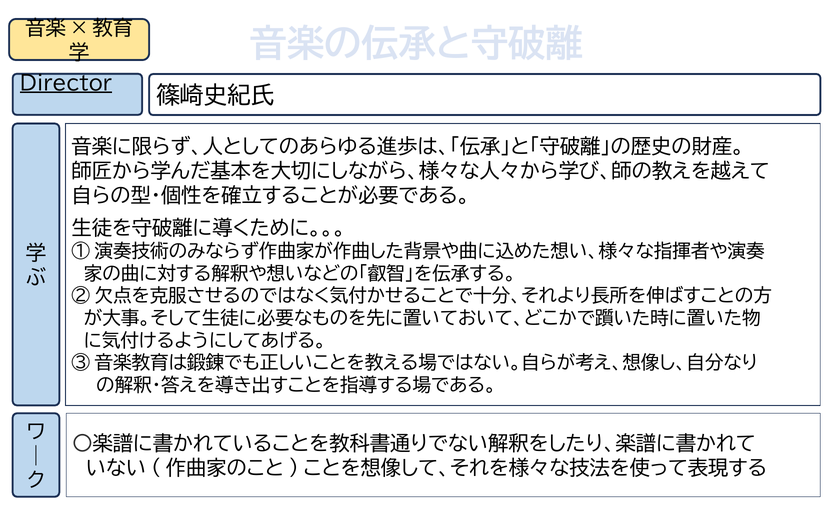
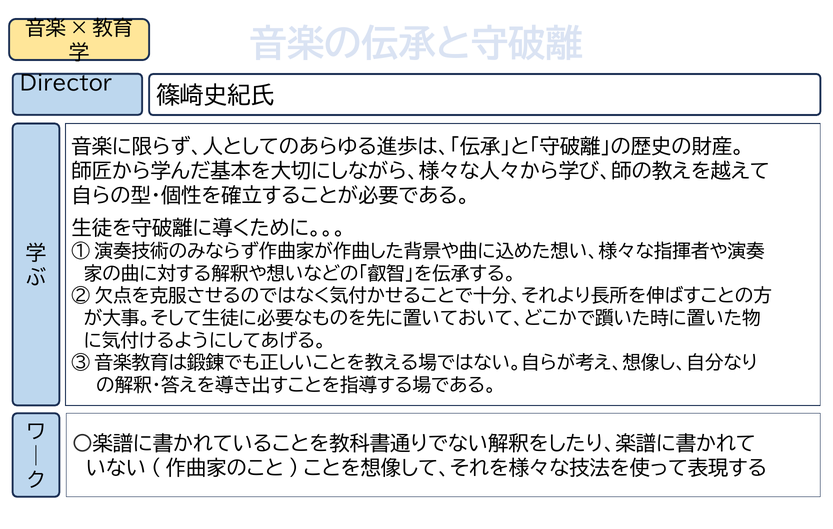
Director underline: present -> none
